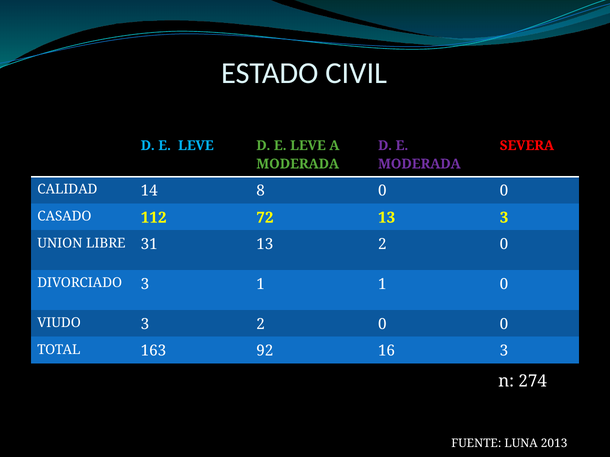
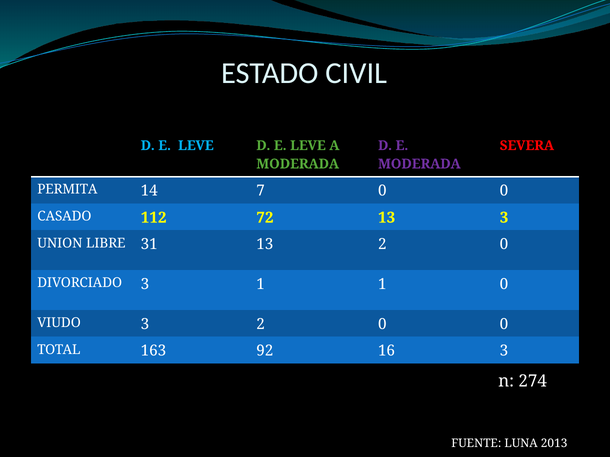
CALIDAD: CALIDAD -> PERMITA
8: 8 -> 7
